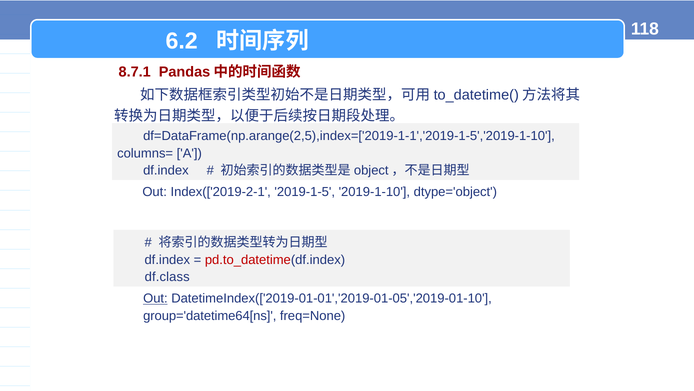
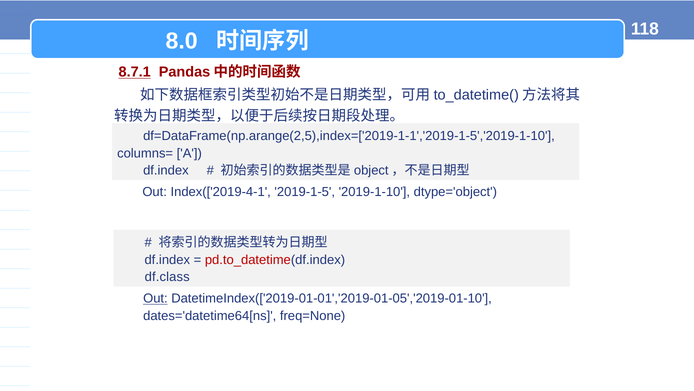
6.2: 6.2 -> 8.0
8.7.1 underline: none -> present
Index(['2019-2-1: Index(['2019-2-1 -> Index(['2019-4-1
group='datetime64[ns: group='datetime64[ns -> dates='datetime64[ns
